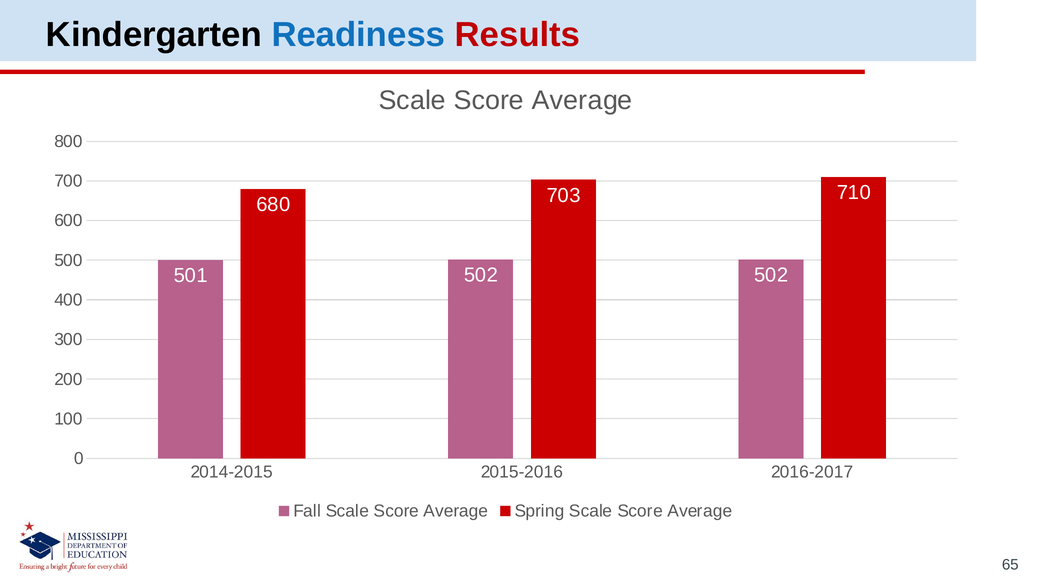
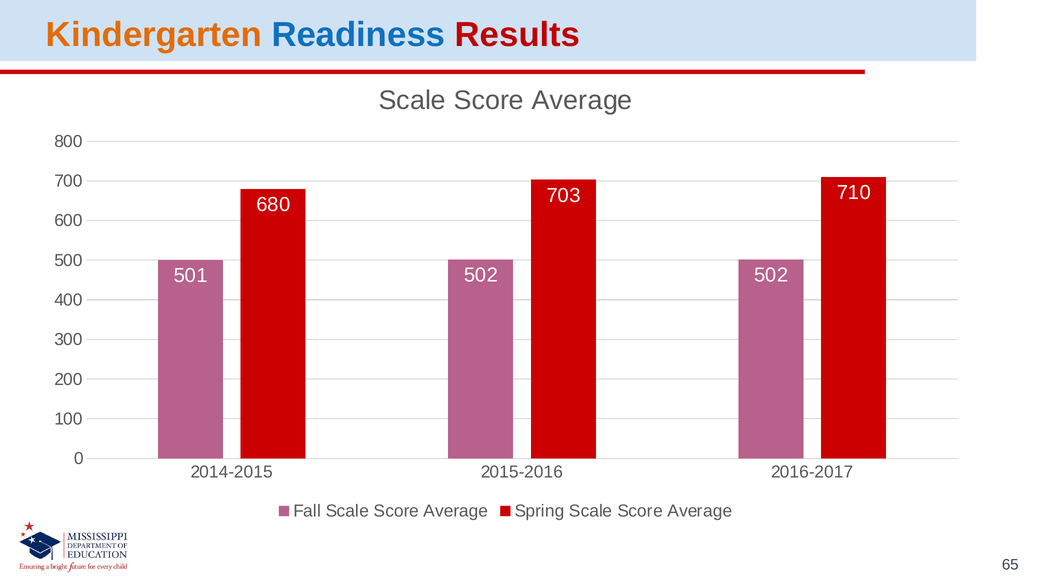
Kindergarten colour: black -> orange
